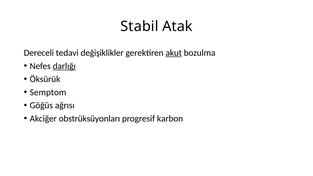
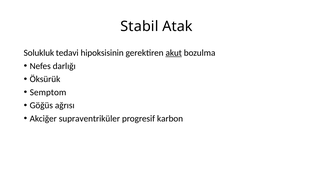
Dereceli: Dereceli -> Solukluk
değişiklikler: değişiklikler -> hipoksisinin
darlığı underline: present -> none
obstrüksüyonları: obstrüksüyonları -> supraventriküler
